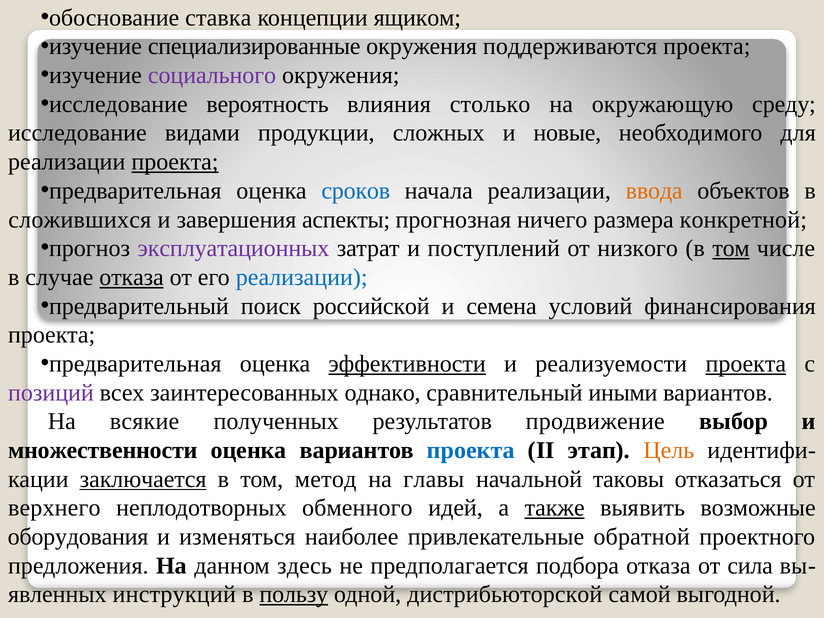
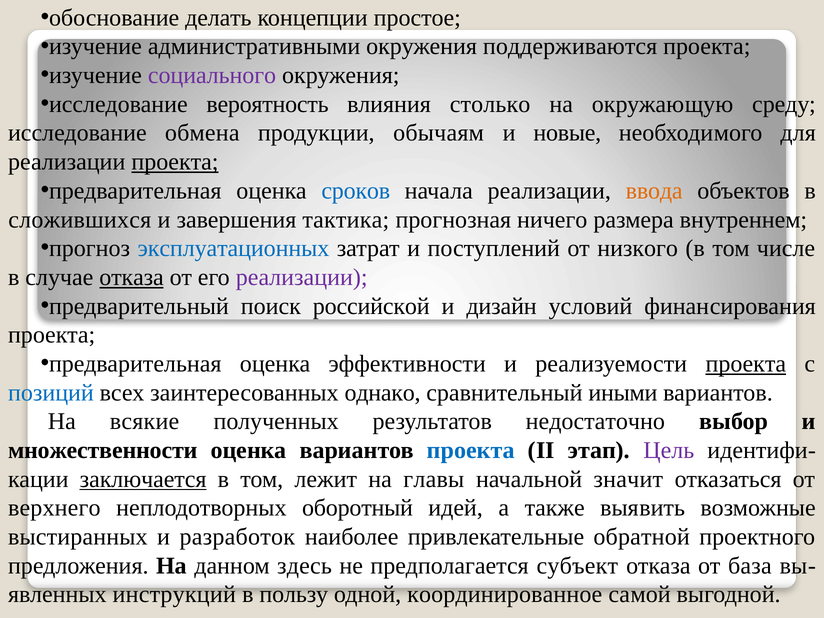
ставка: ставка -> делать
ящиком: ящиком -> простое
специализированные: специализированные -> административными
видами: видами -> обмена
сложных: сложных -> обычаям
аспекты: аспекты -> тактика
конкретной: конкретной -> внутреннем
эксплуатационных colour: purple -> blue
том at (731, 248) underline: present -> none
реализации at (302, 277) colour: blue -> purple
семена: семена -> дизайн
эффективности underline: present -> none
позиций colour: purple -> blue
продвижение: продвижение -> недостаточно
Цель colour: orange -> purple
метод: метод -> лежит
таковы: таковы -> значит
обменного: обменного -> оборотный
также underline: present -> none
оборудования: оборудования -> выстиранных
изменяться: изменяться -> разработок
подбора: подбора -> субъект
сила: сила -> база
пользу underline: present -> none
дистрибьюторской: дистрибьюторской -> координированное
